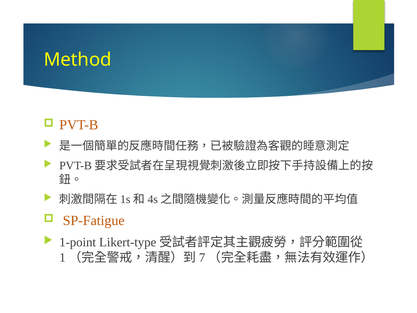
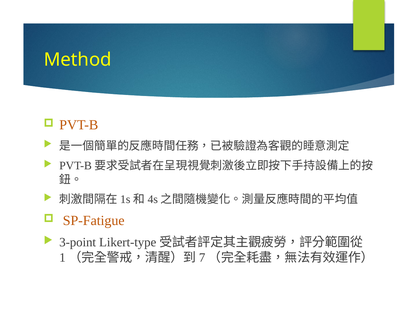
1-point: 1-point -> 3-point
